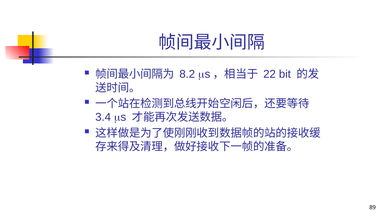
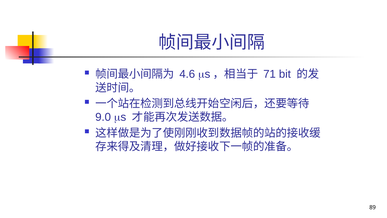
8.2: 8.2 -> 4.6
22: 22 -> 71
3.4: 3.4 -> 9.0
